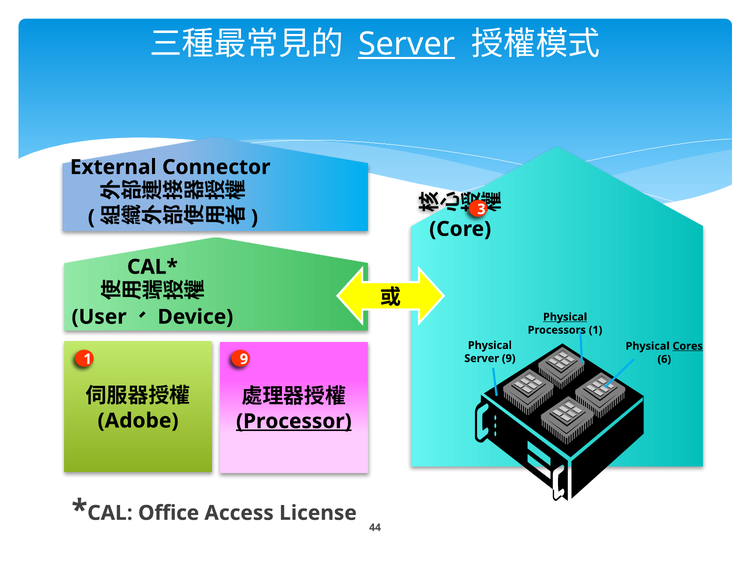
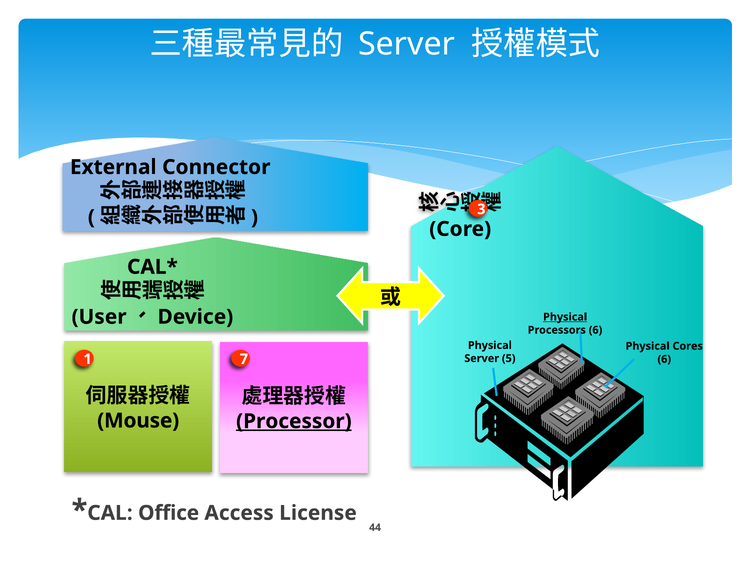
Server at (407, 44) underline: present -> none
Processors 1: 1 -> 6
Cores underline: present -> none
Server 9: 9 -> 5
1 9: 9 -> 7
Adobe: Adobe -> Mouse
